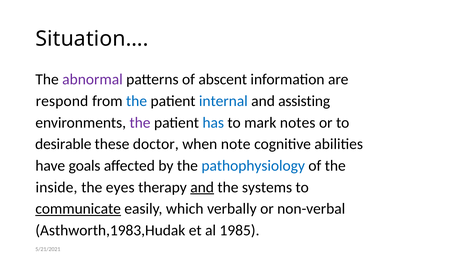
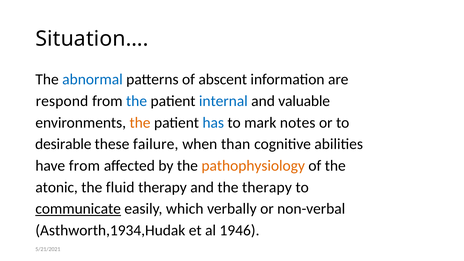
abnormal colour: purple -> blue
assisting: assisting -> valuable
the at (140, 123) colour: purple -> orange
doctor: doctor -> failure
note: note -> than
have goals: goals -> from
pathophysiology colour: blue -> orange
inside: inside -> atonic
eyes: eyes -> fluid
and at (202, 187) underline: present -> none
the systems: systems -> therapy
Asthworth,1983,Hudak: Asthworth,1983,Hudak -> Asthworth,1934,Hudak
1985: 1985 -> 1946
